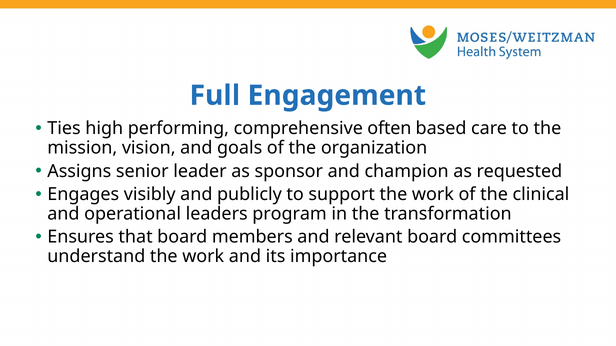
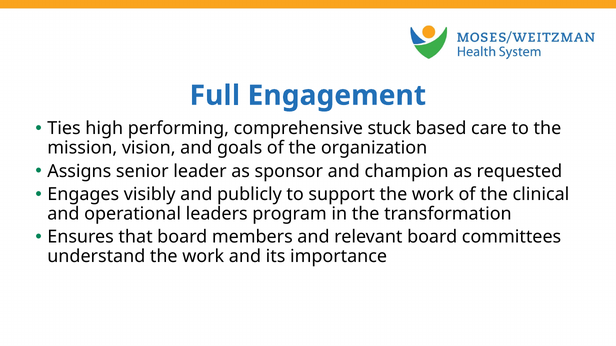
often: often -> stuck
